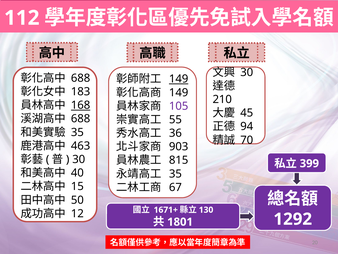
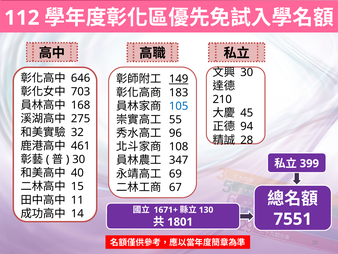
688 at (81, 78): 688 -> 646
183: 183 -> 703
149 at (179, 92): 149 -> 183
168 underline: present -> none
105 colour: purple -> blue
688 at (81, 119): 688 -> 275
35 at (77, 132): 35 -> 32
36: 36 -> 96
70: 70 -> 28
463: 463 -> 461
903: 903 -> 108
815: 815 -> 347
35 at (175, 173): 35 -> 69
50: 50 -> 11
12: 12 -> 14
1292: 1292 -> 7551
